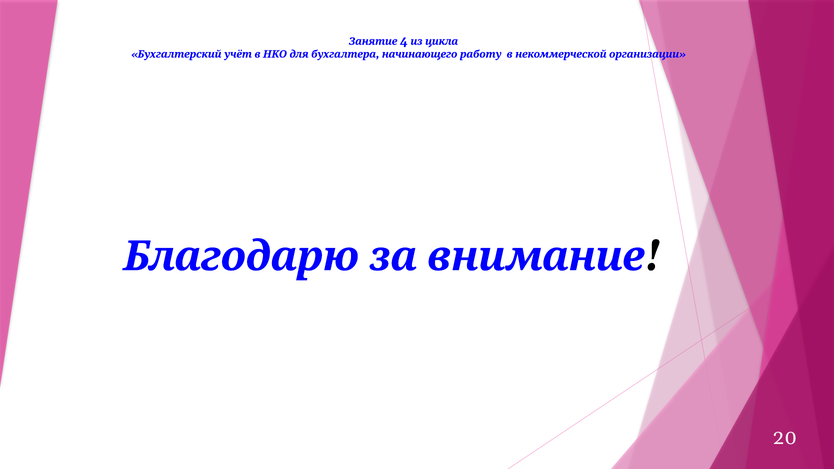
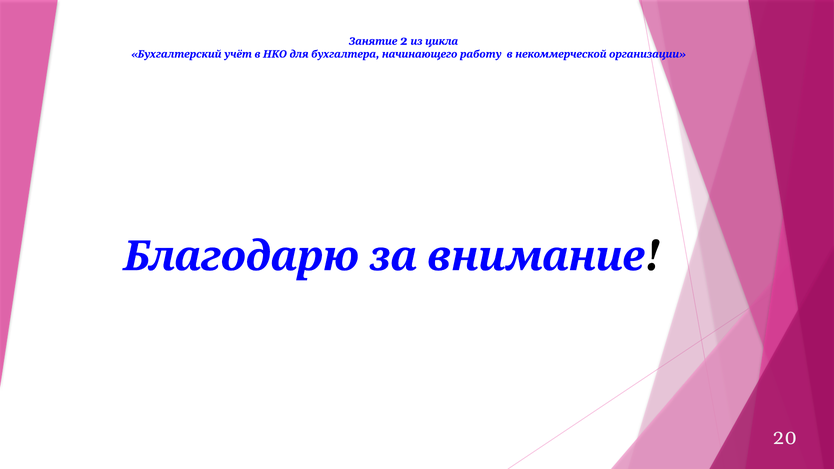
4: 4 -> 2
